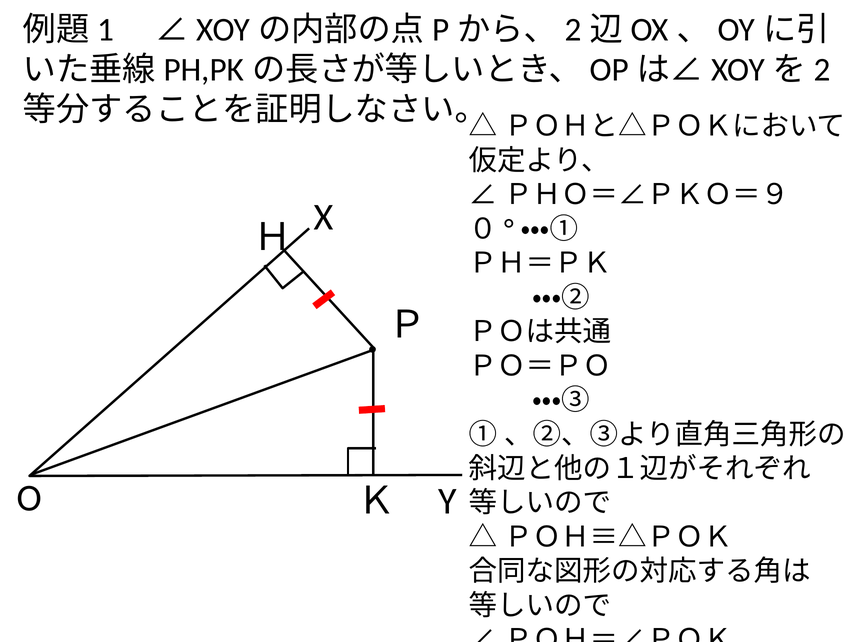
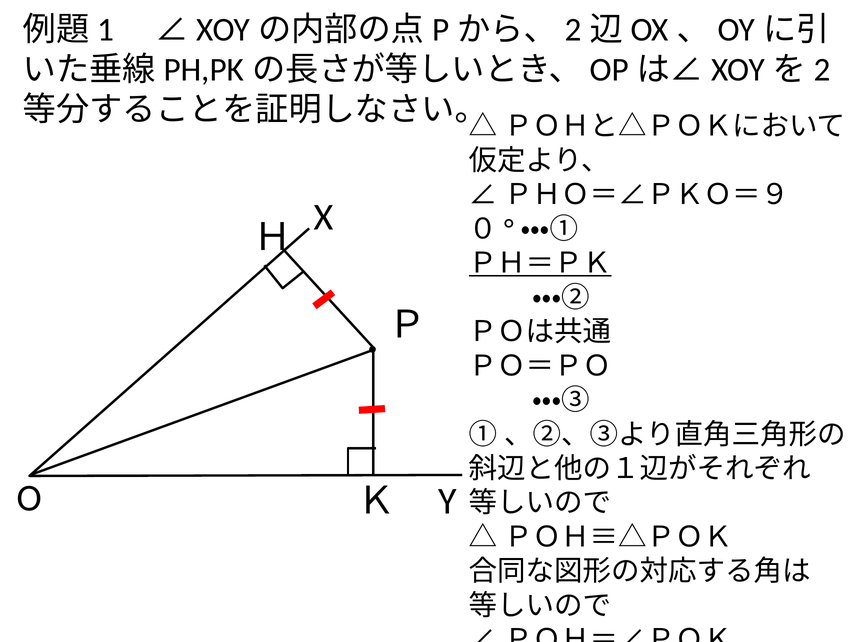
ＰＨ＝ＰＫ underline: none -> present
